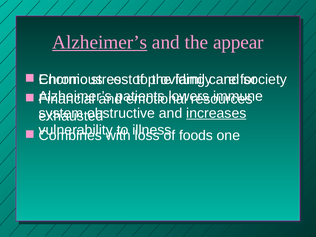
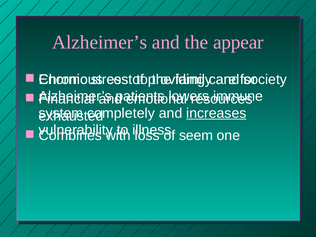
Alzheimer’s at (100, 42) underline: present -> none
obstructive: obstructive -> completely
foods: foods -> seem
